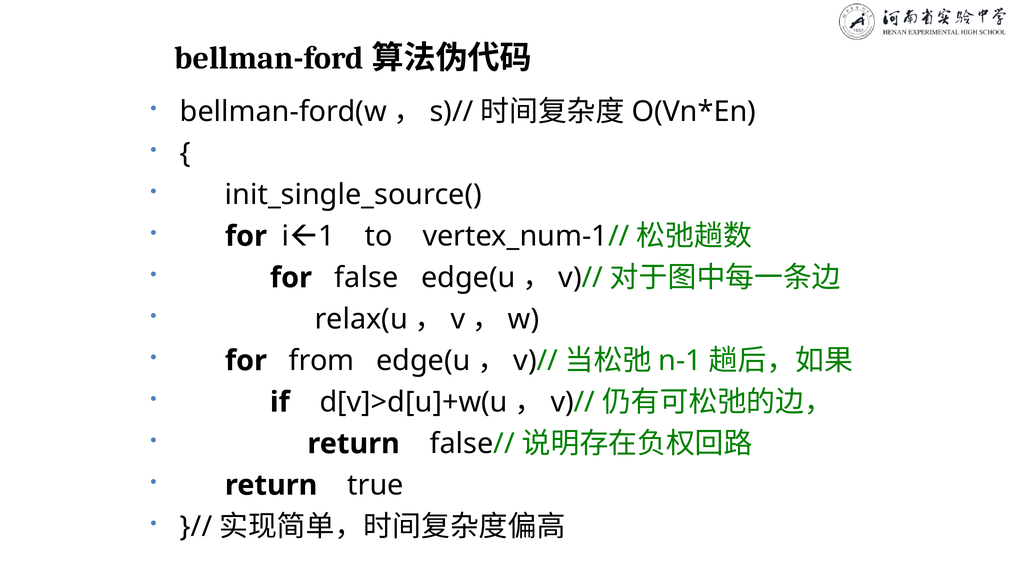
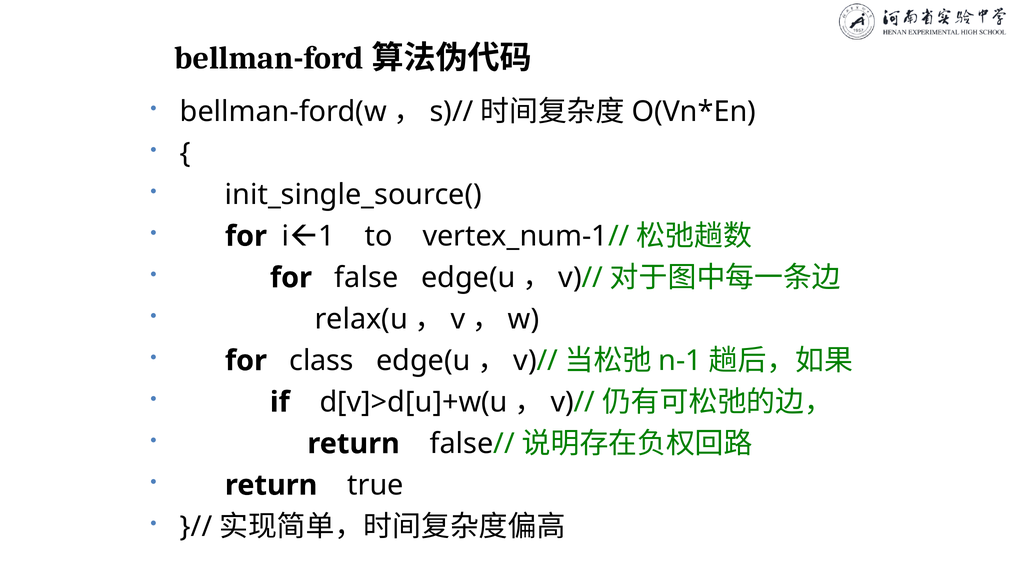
from: from -> class
